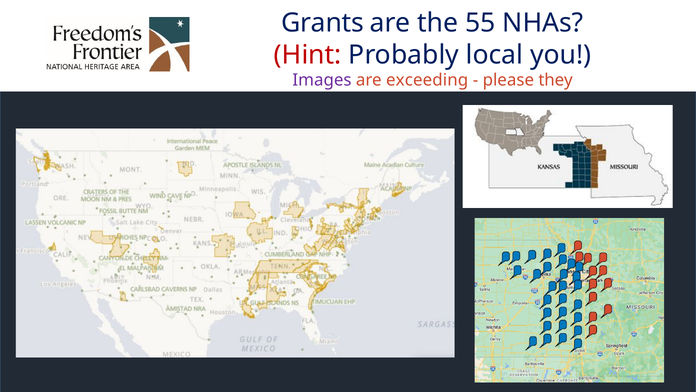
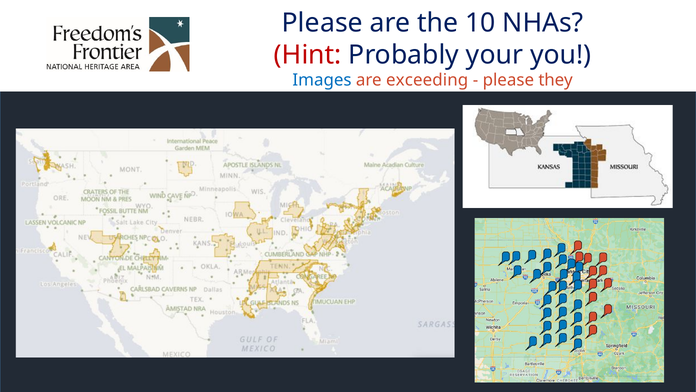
Grants at (323, 23): Grants -> Please
55: 55 -> 10
local: local -> your
Images colour: purple -> blue
